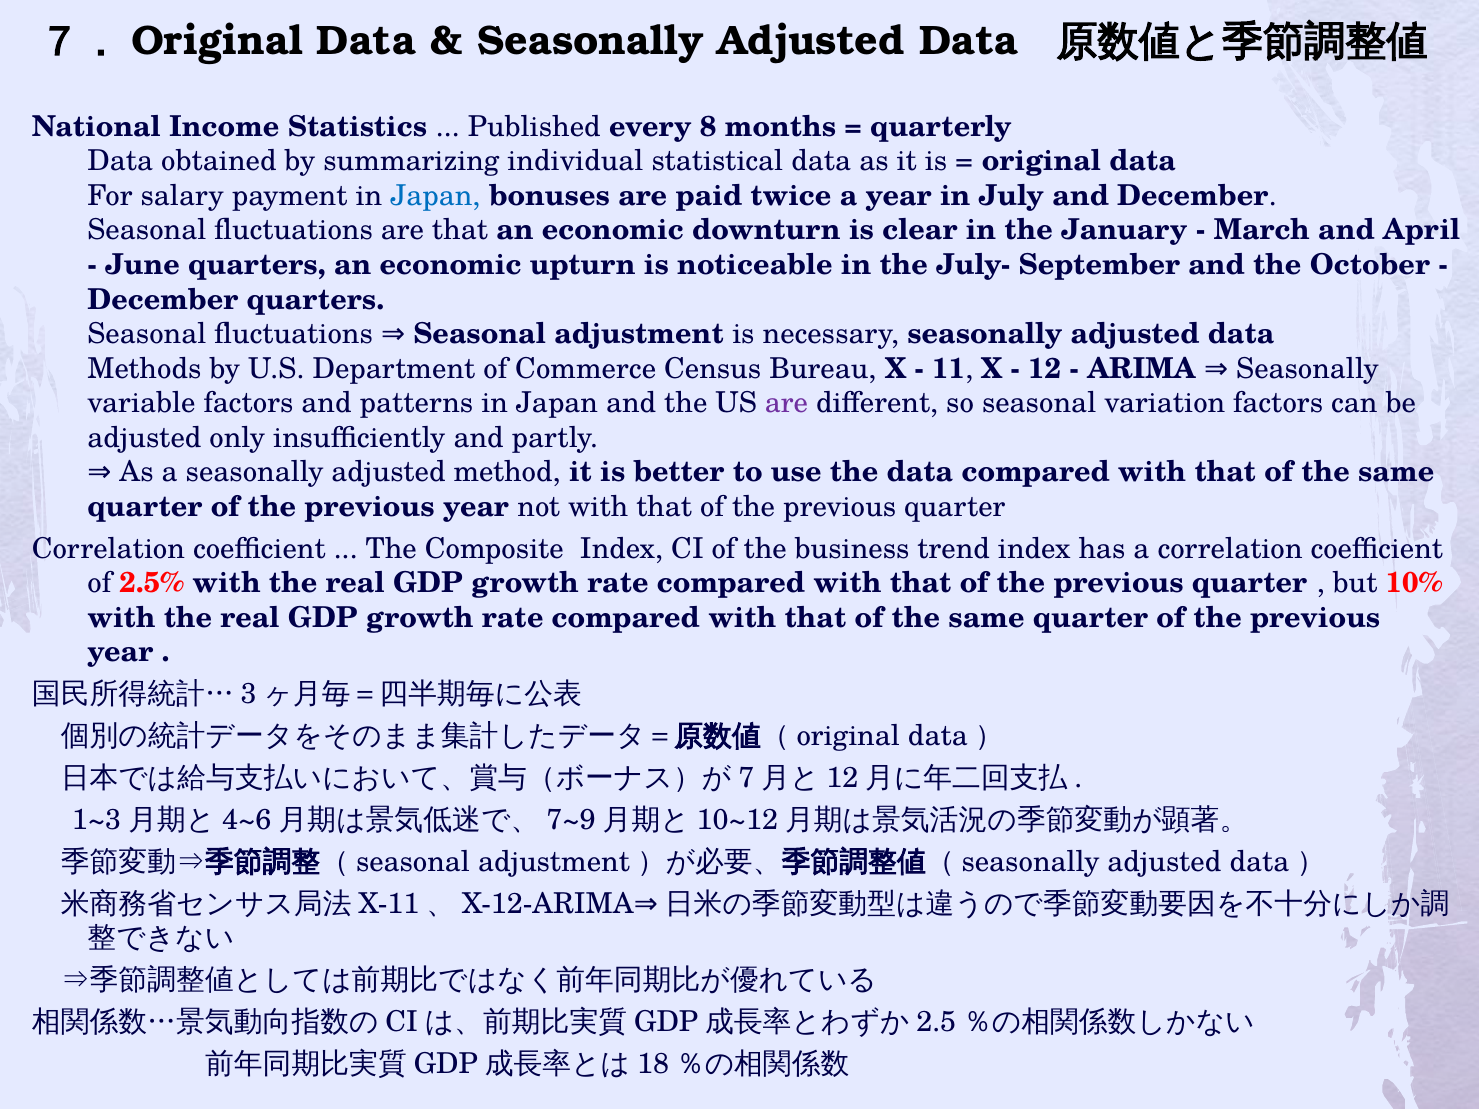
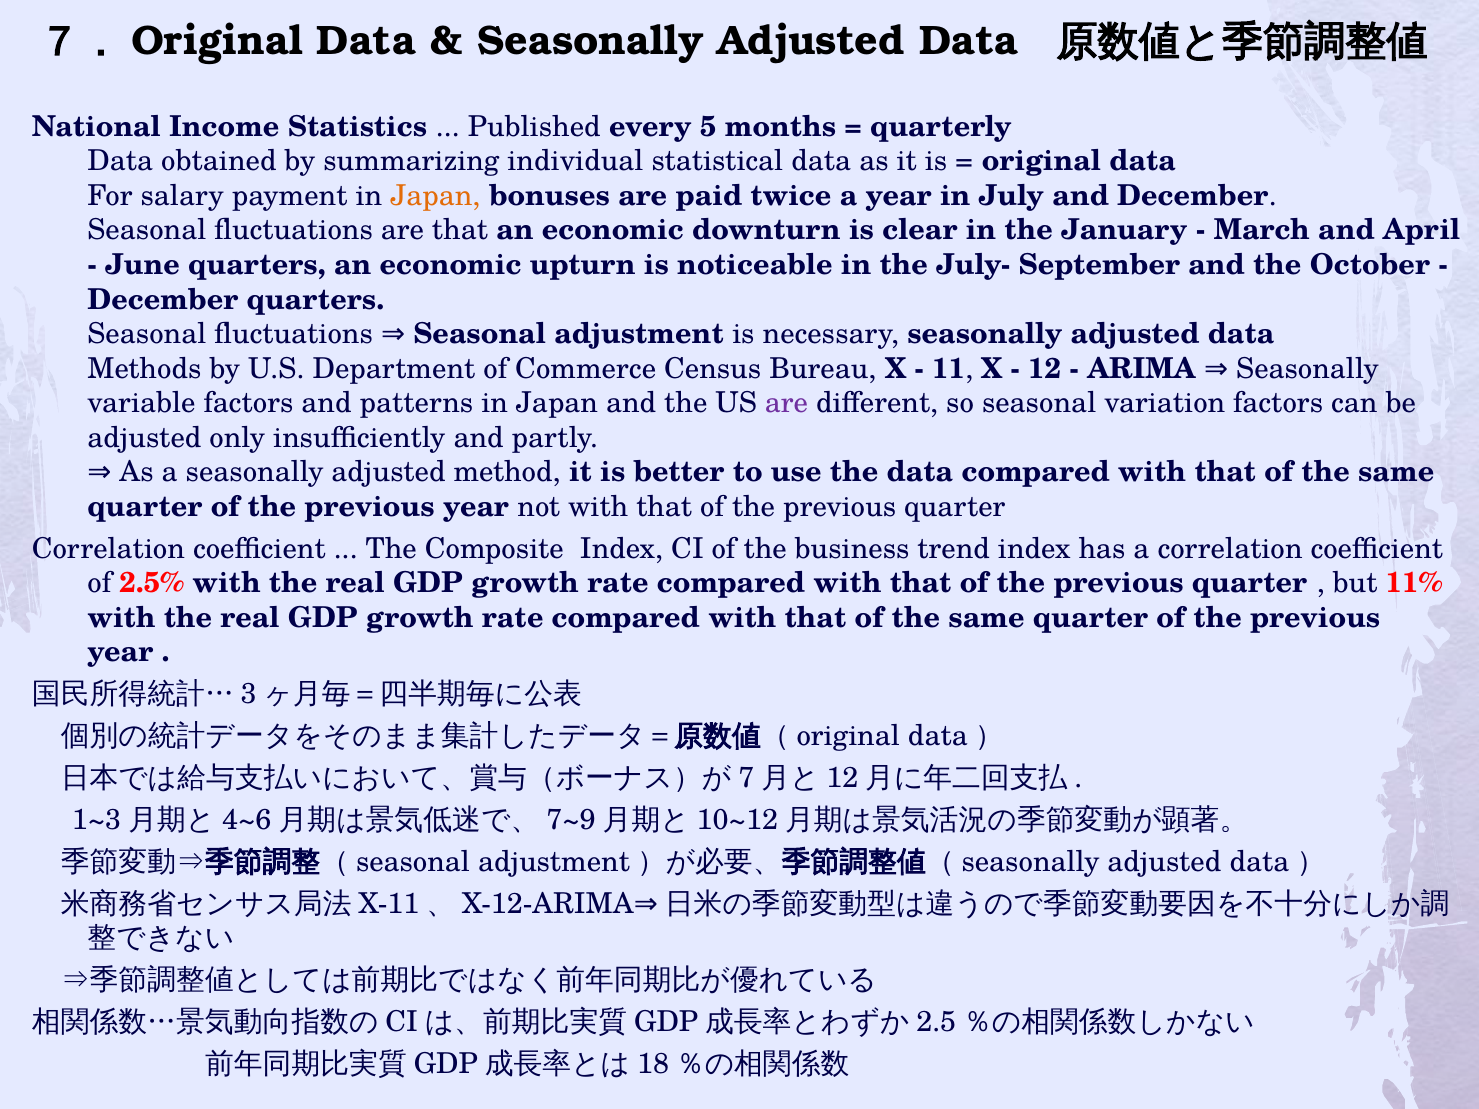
8: 8 -> 5
Japan at (435, 196) colour: blue -> orange
10%: 10% -> 11%
